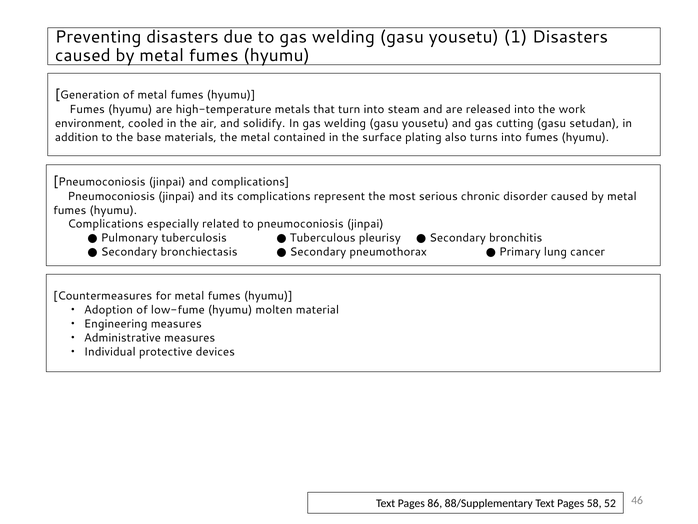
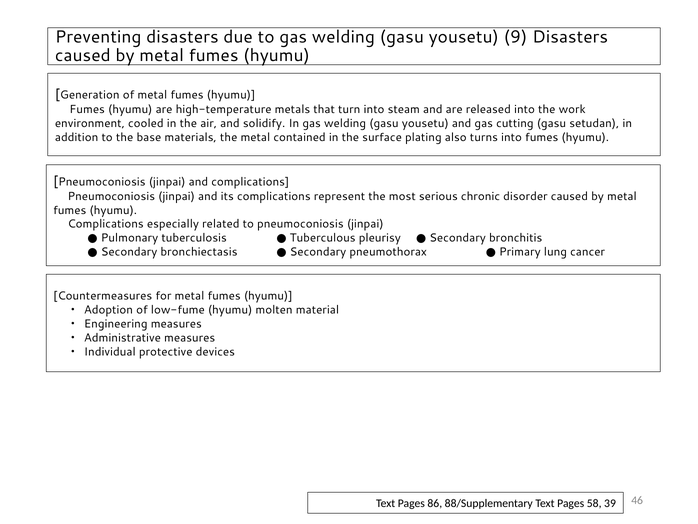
1: 1 -> 9
52: 52 -> 39
